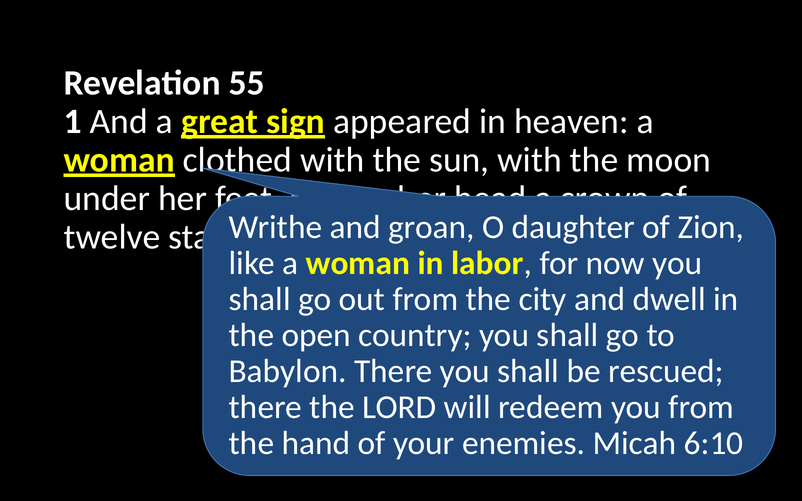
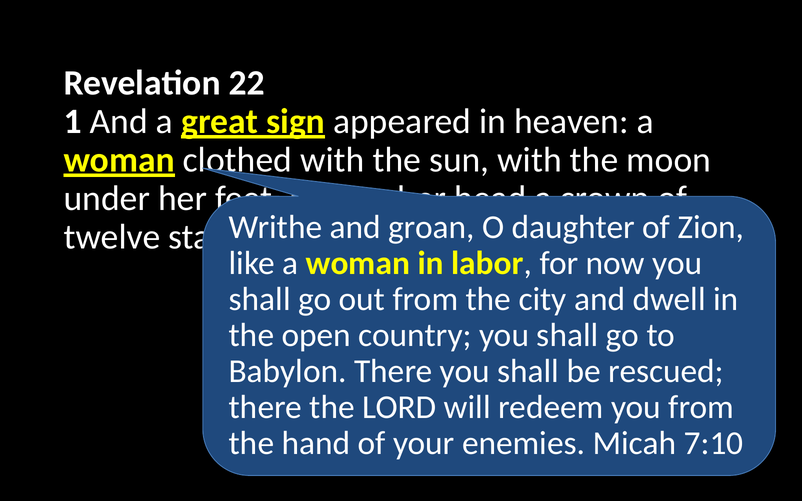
55: 55 -> 22
6:10: 6:10 -> 7:10
